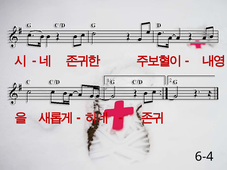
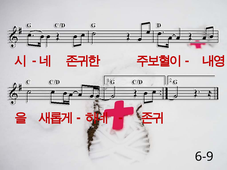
6-4: 6-4 -> 6-9
